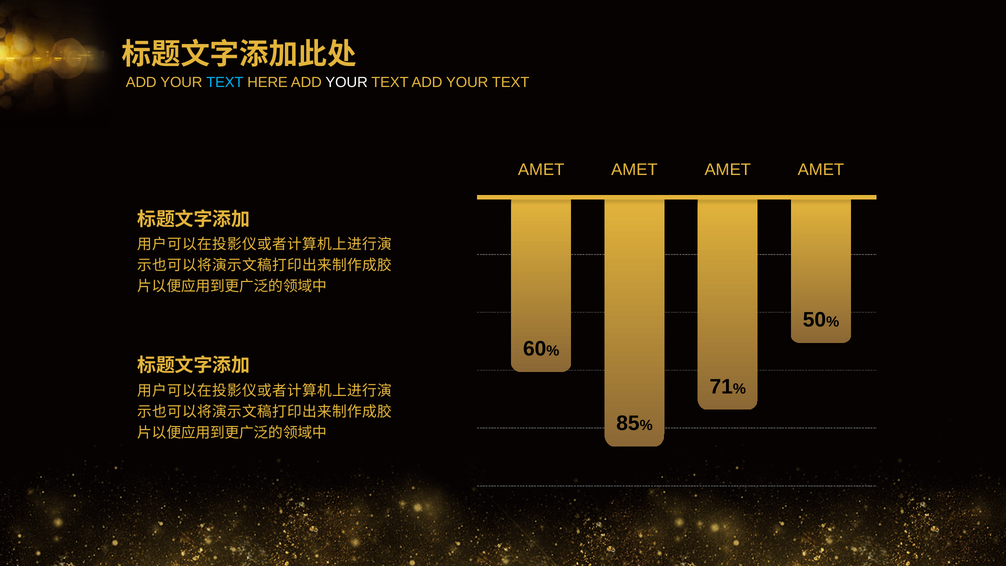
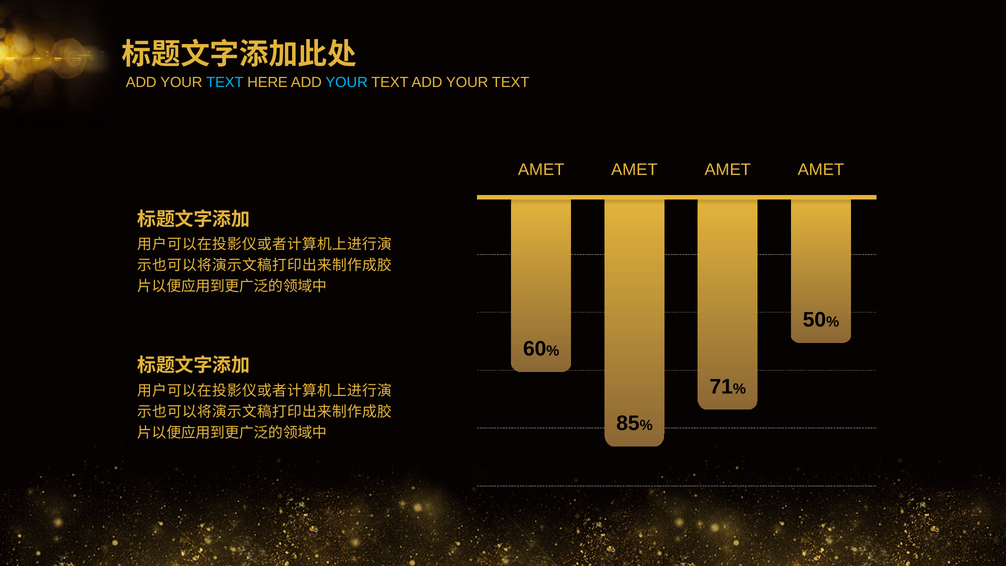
YOUR at (347, 82) colour: white -> light blue
